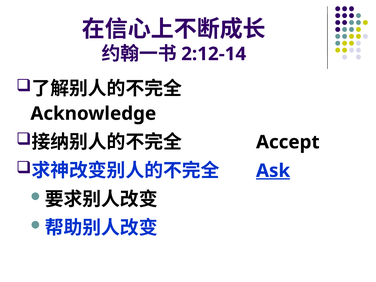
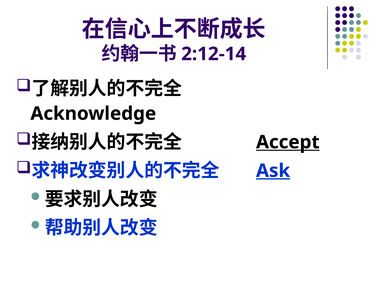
Accept underline: none -> present
